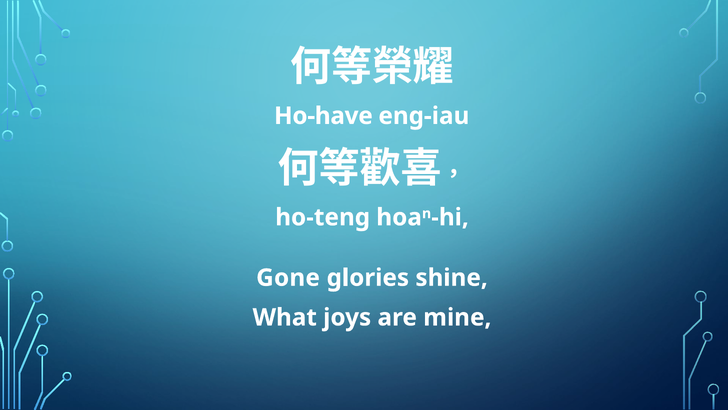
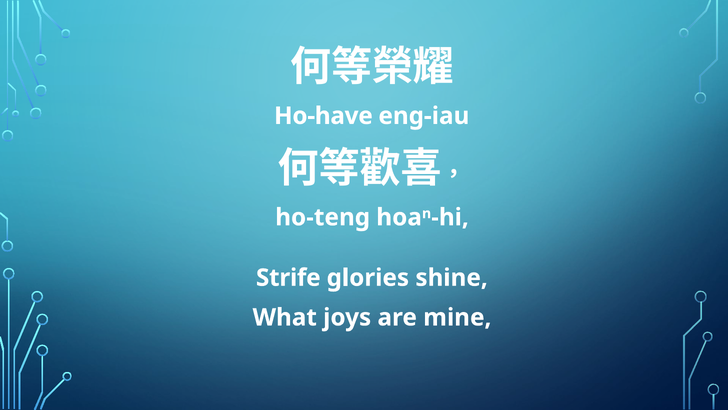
Gone: Gone -> Strife
